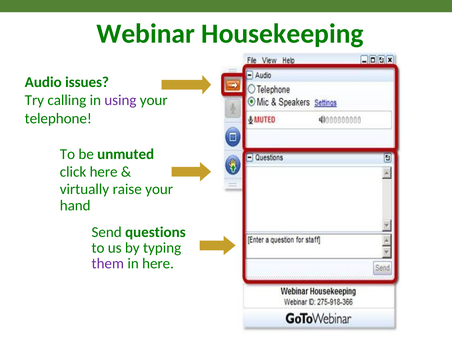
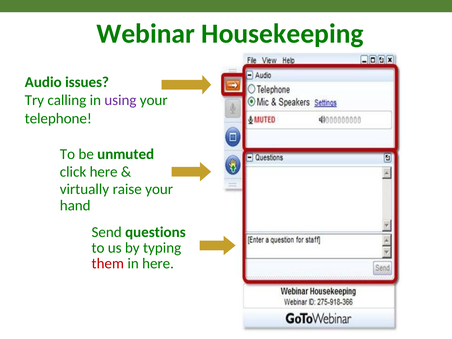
them colour: purple -> red
